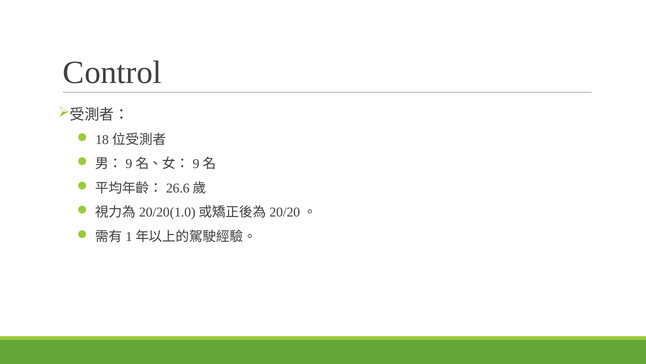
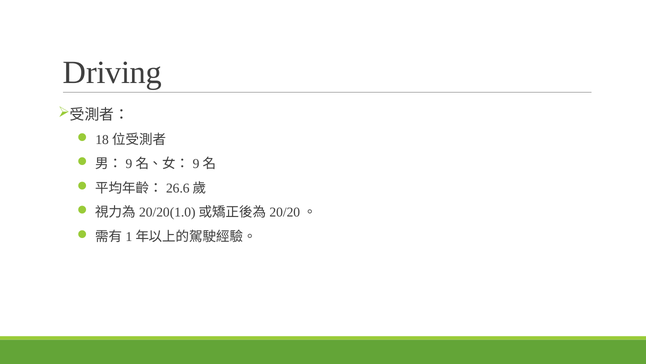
Control: Control -> Driving
